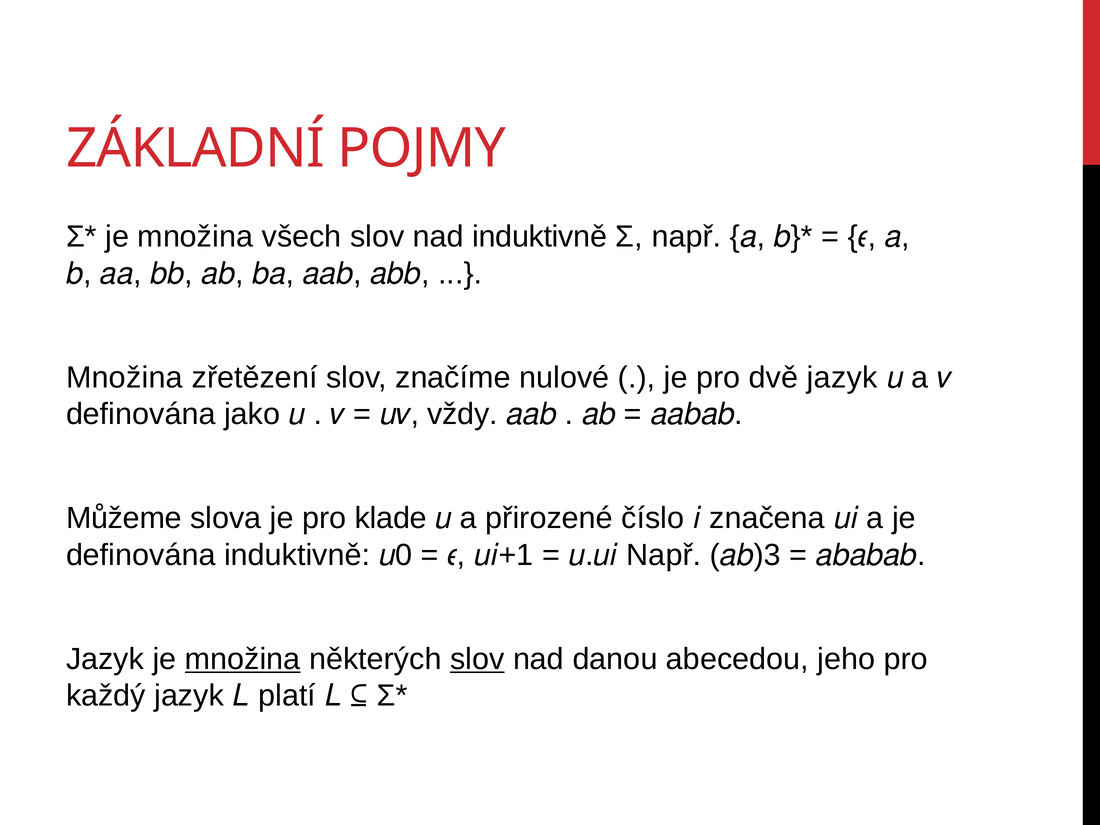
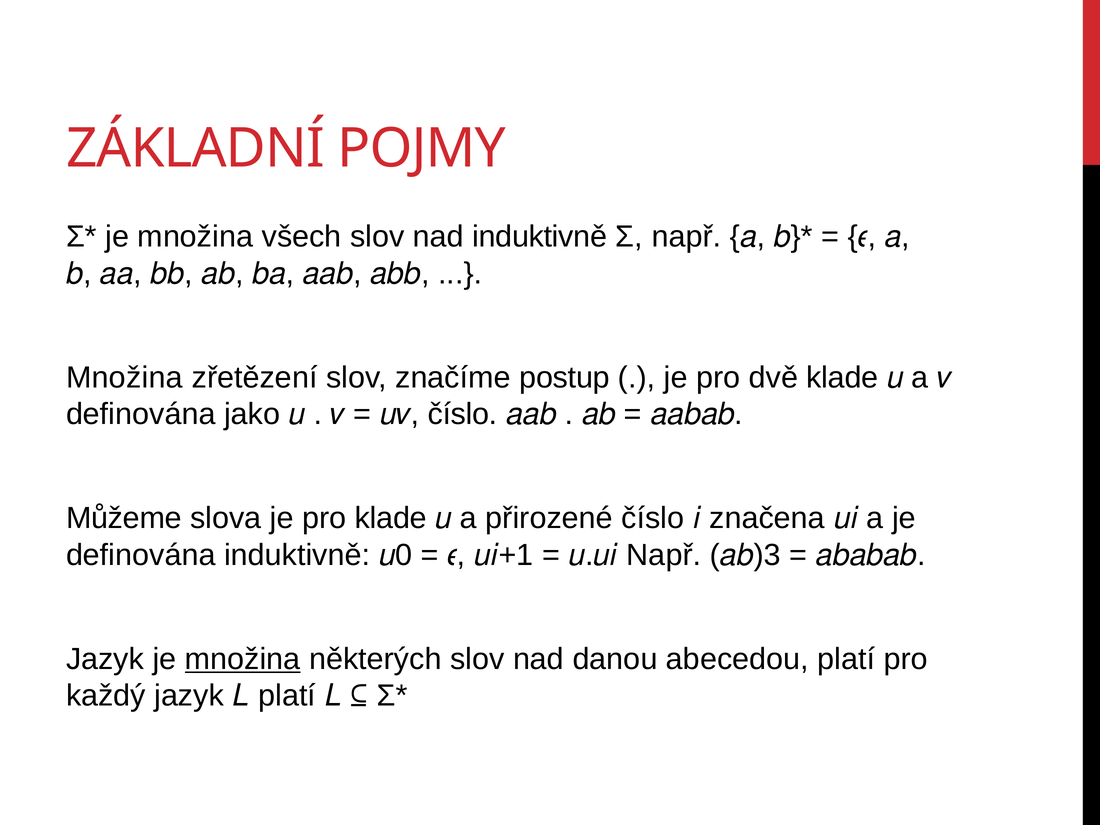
nulové: nulové -> postup
dvě jazyk: jazyk -> klade
vždy at (463, 414): vždy -> číslo
slov at (477, 659) underline: present -> none
abecedou jeho: jeho -> platí
